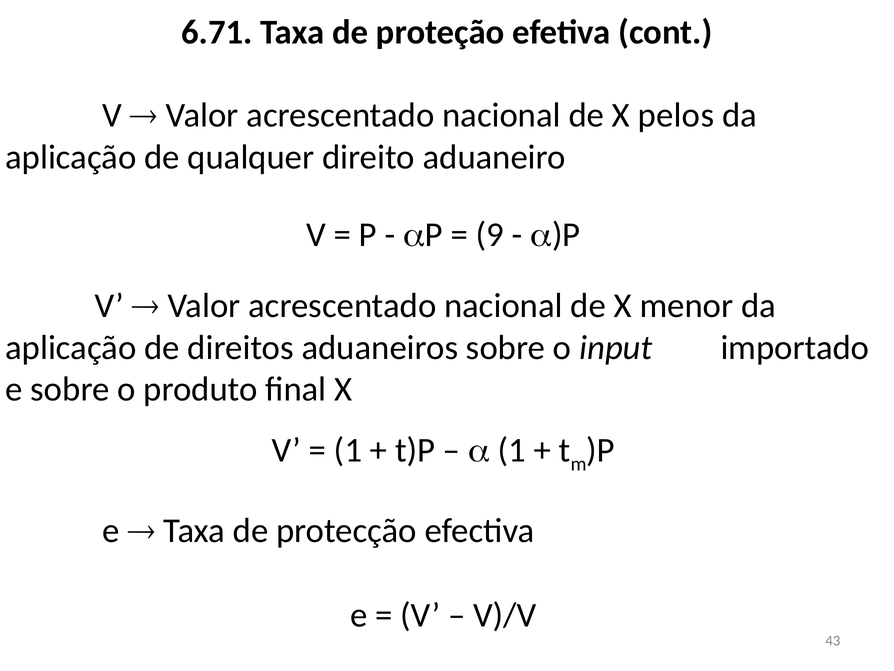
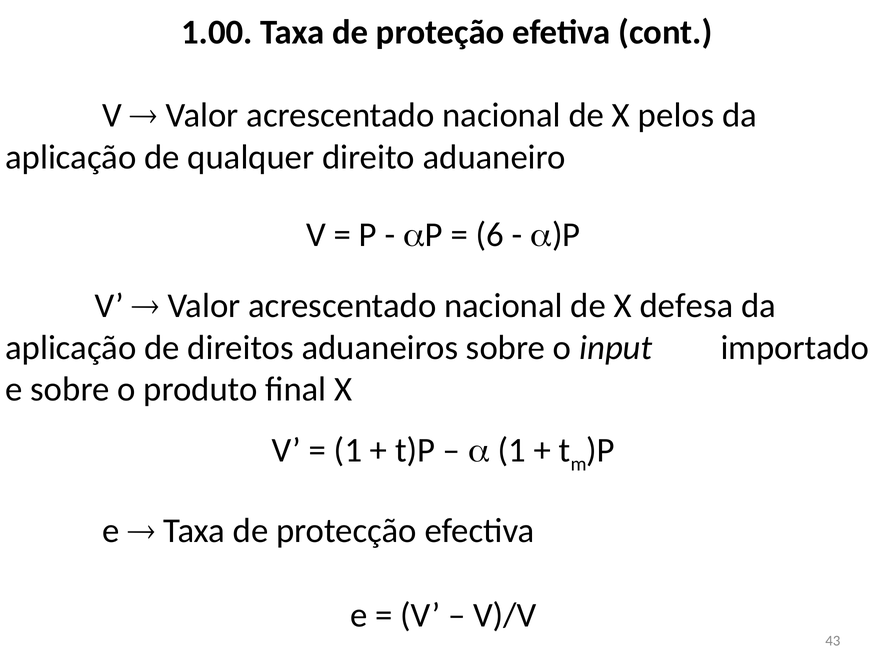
6.71: 6.71 -> 1.00
9: 9 -> 6
menor: menor -> defesa
